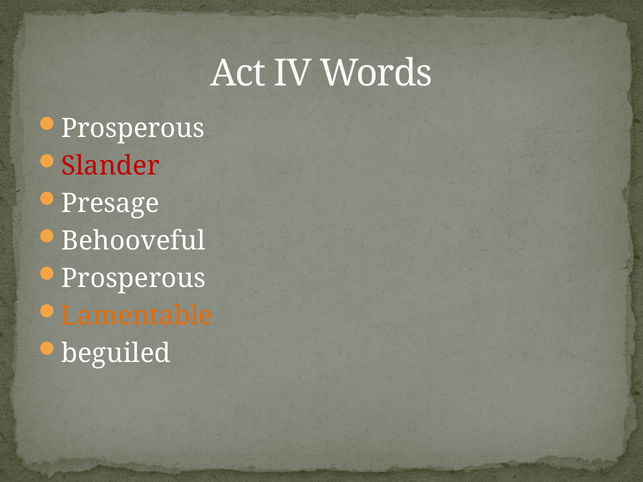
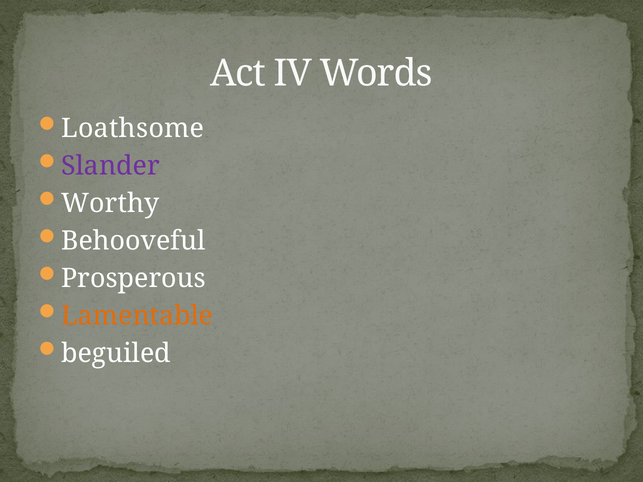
Prosperous at (133, 128): Prosperous -> Loathsome
Slander colour: red -> purple
Presage: Presage -> Worthy
